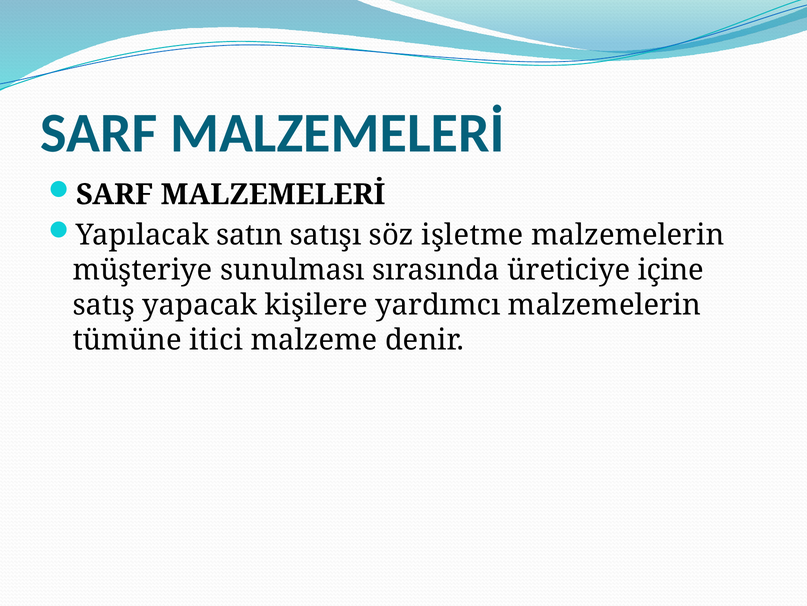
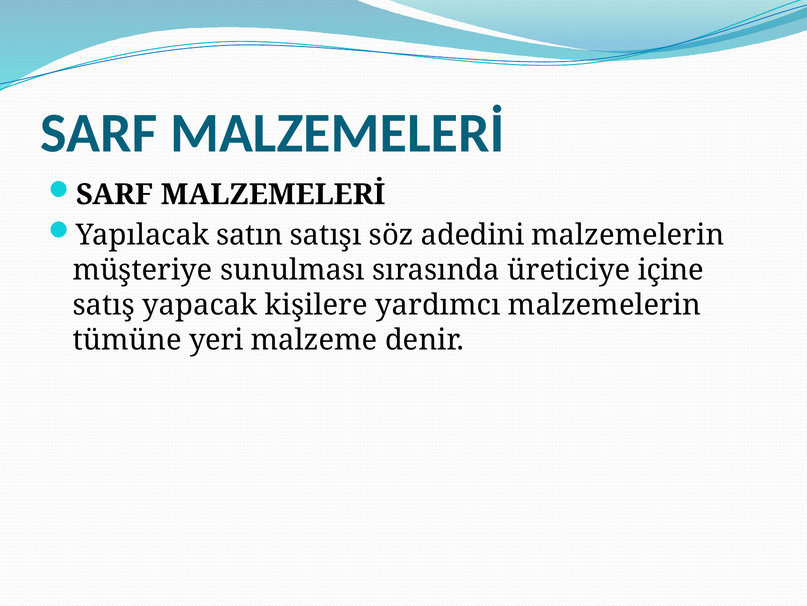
işletme: işletme -> adedini
itici: itici -> yeri
